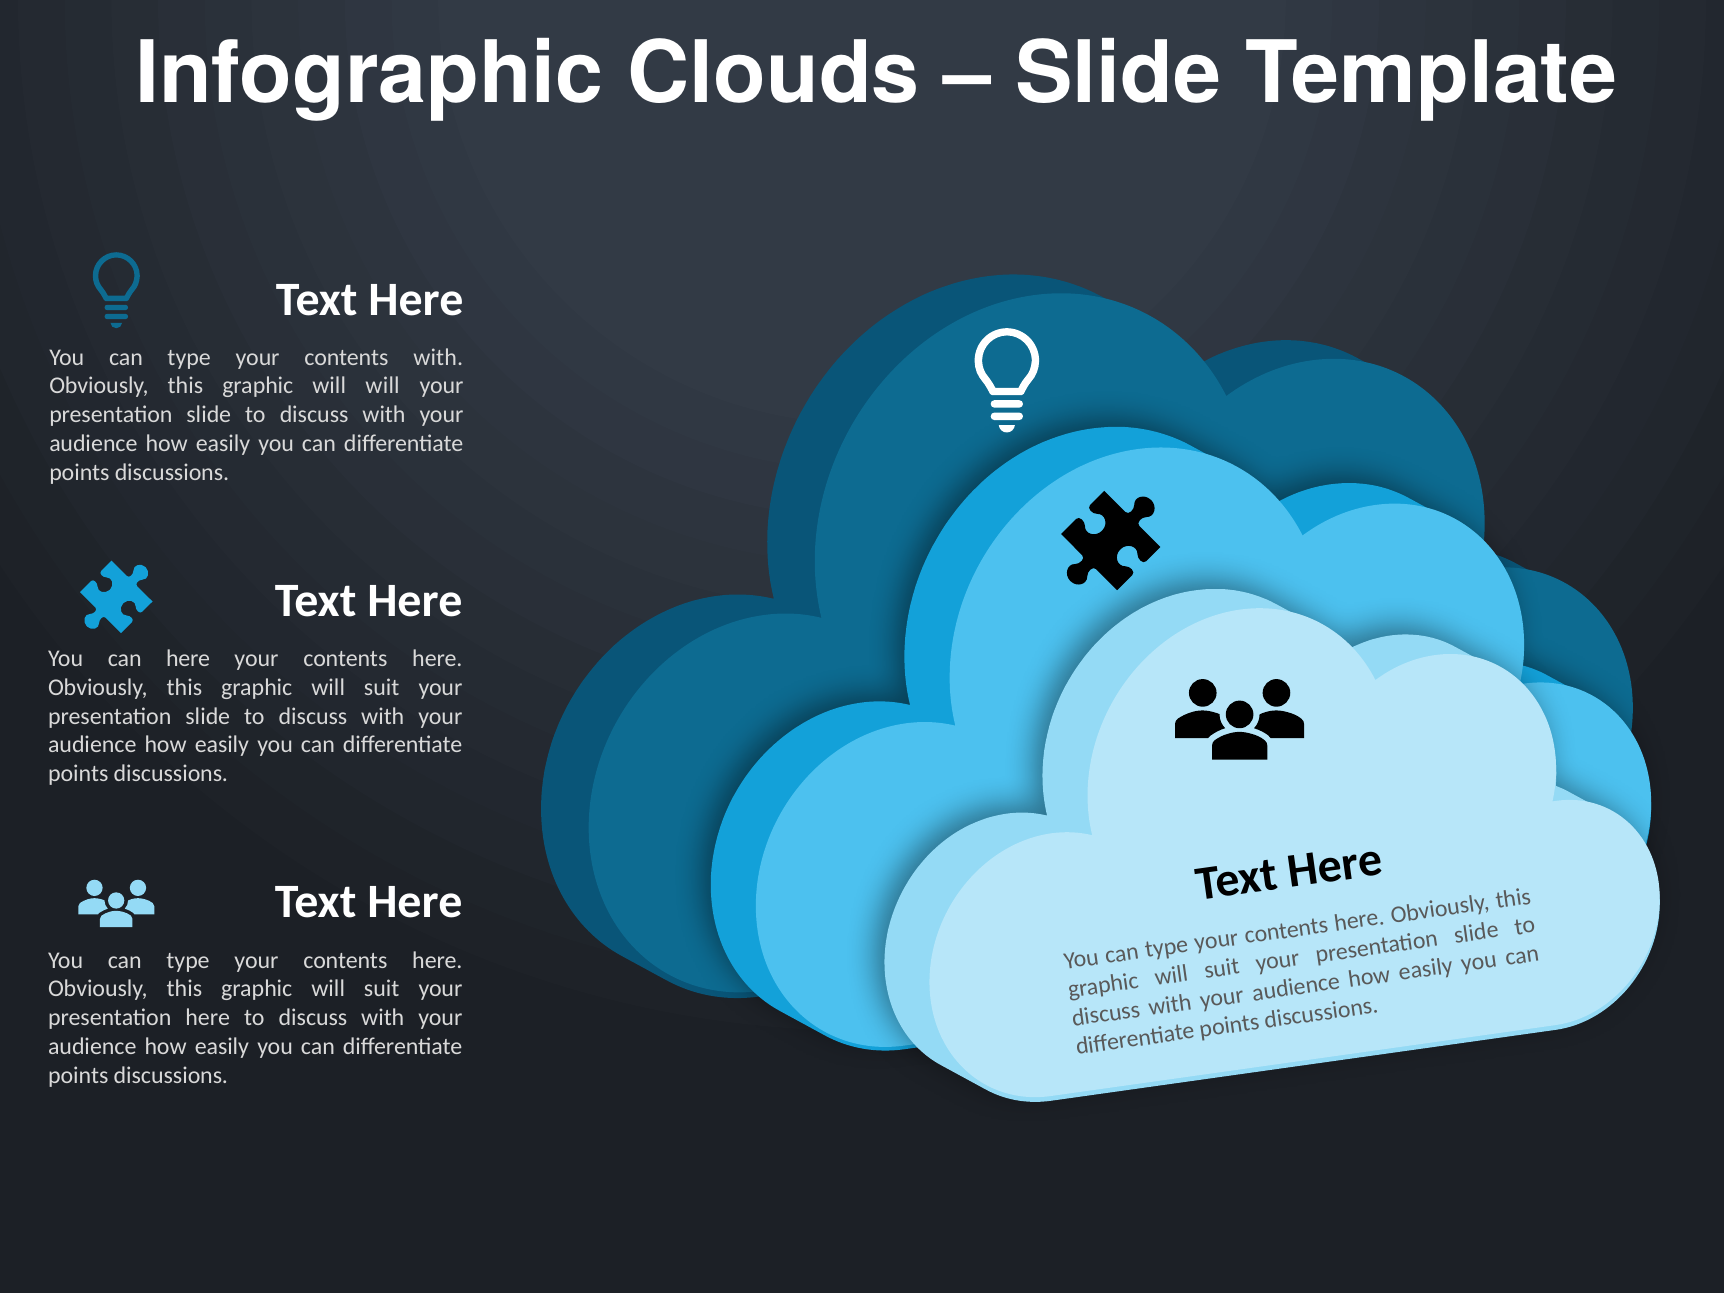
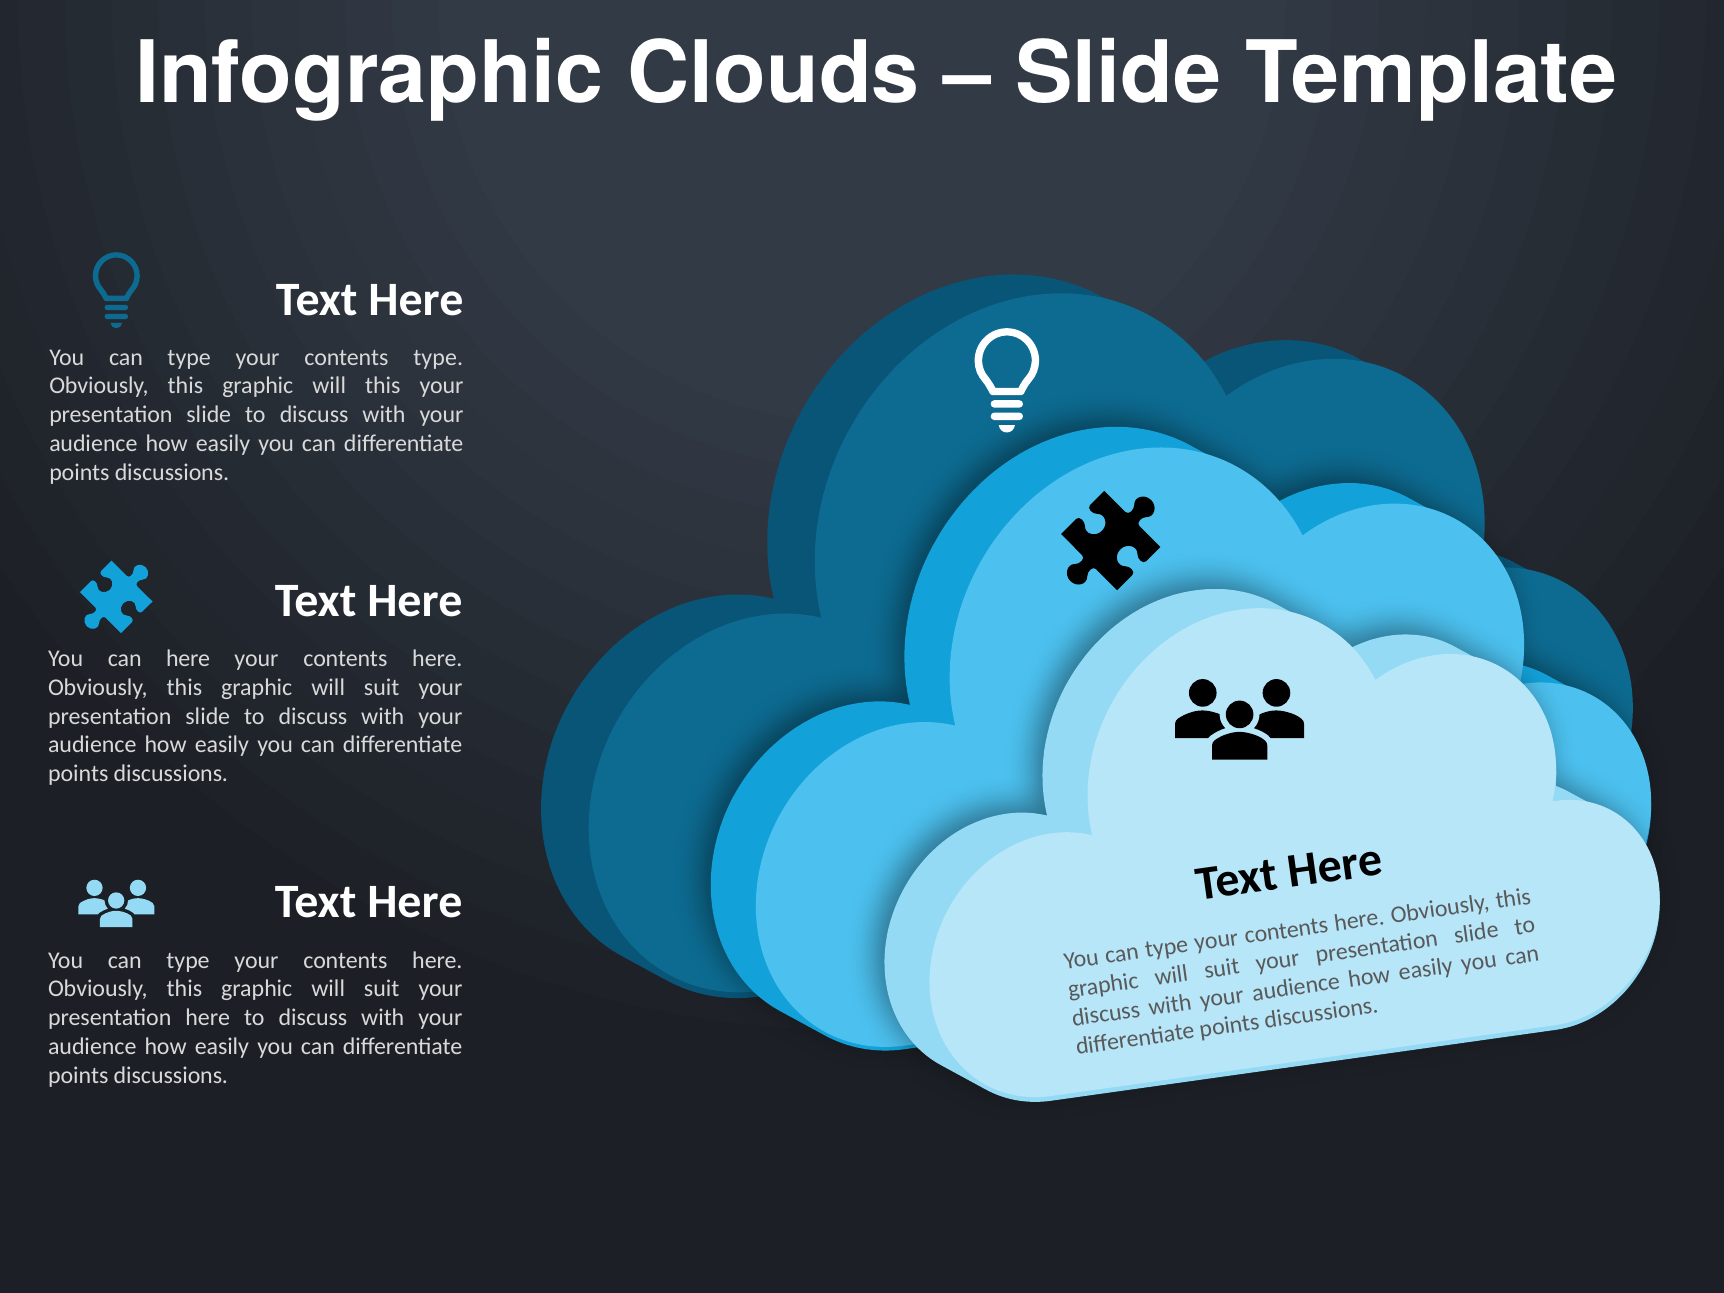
contents with: with -> type
will will: will -> this
